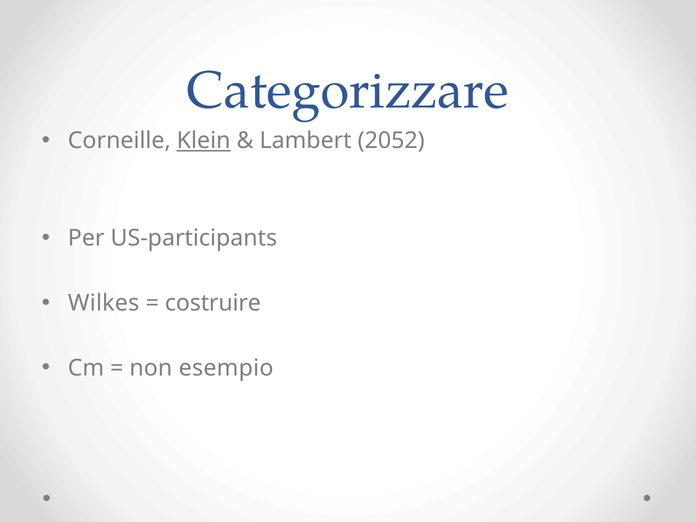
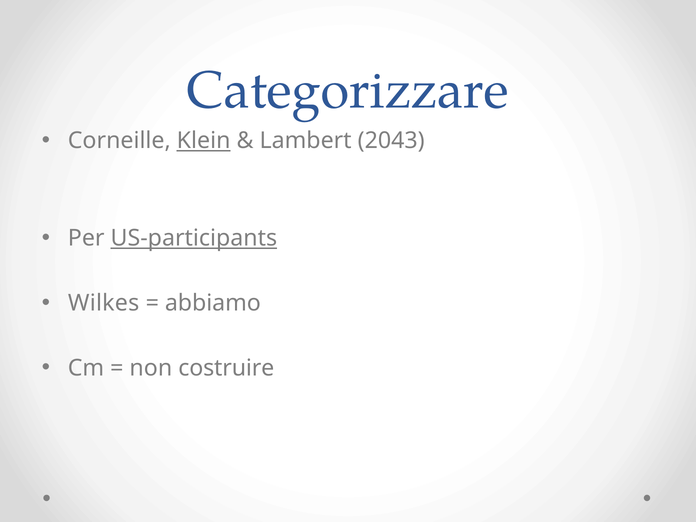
2052: 2052 -> 2043
US-participants underline: none -> present
costruire: costruire -> abbiamo
esempio: esempio -> costruire
